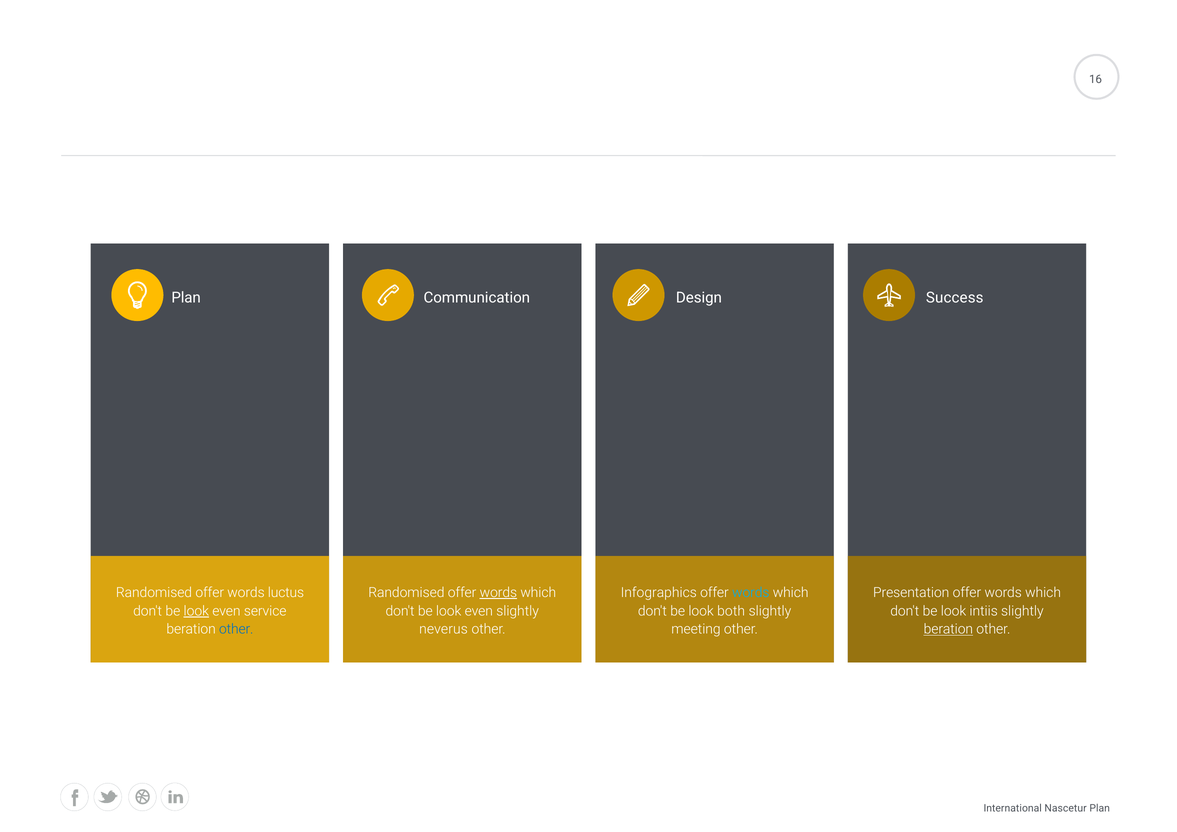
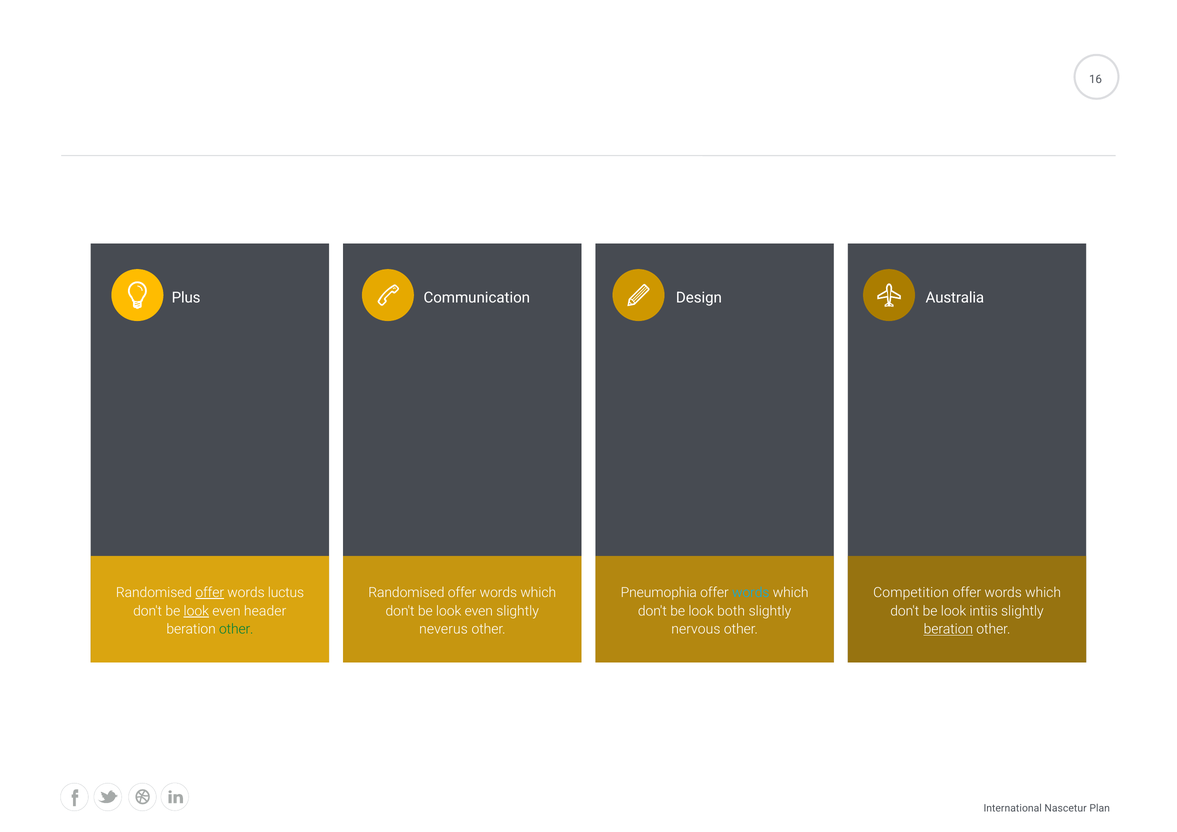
Plan at (186, 298): Plan -> Plus
Success: Success -> Australia
offer at (210, 593) underline: none -> present
words at (498, 593) underline: present -> none
Infographics: Infographics -> Pneumophia
Presentation: Presentation -> Competition
service: service -> header
other at (236, 629) colour: blue -> green
meeting: meeting -> nervous
